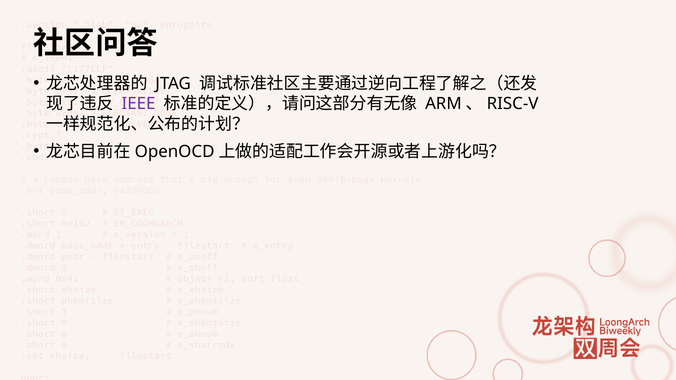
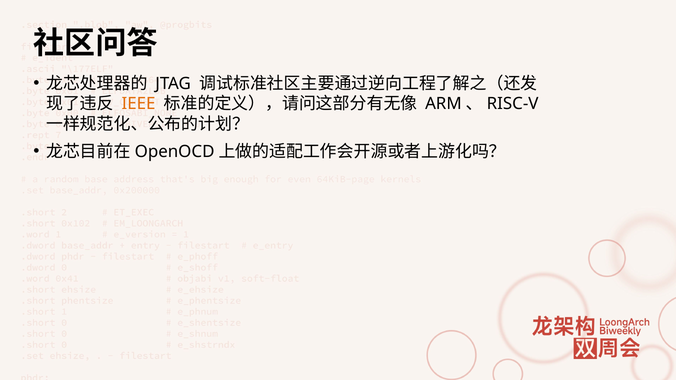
IEEE colour: purple -> orange
